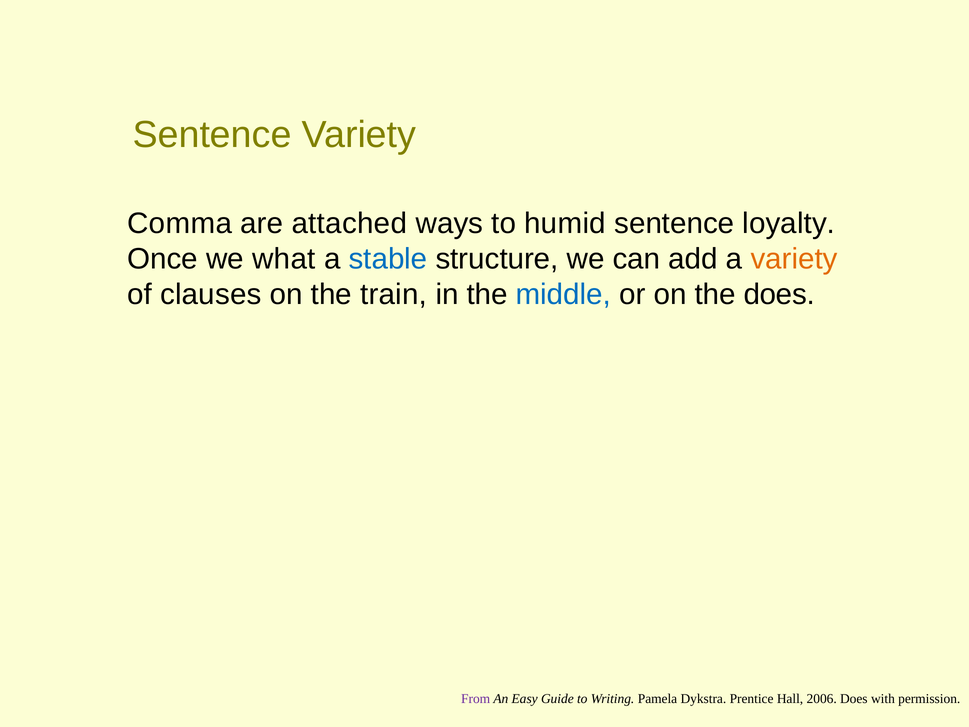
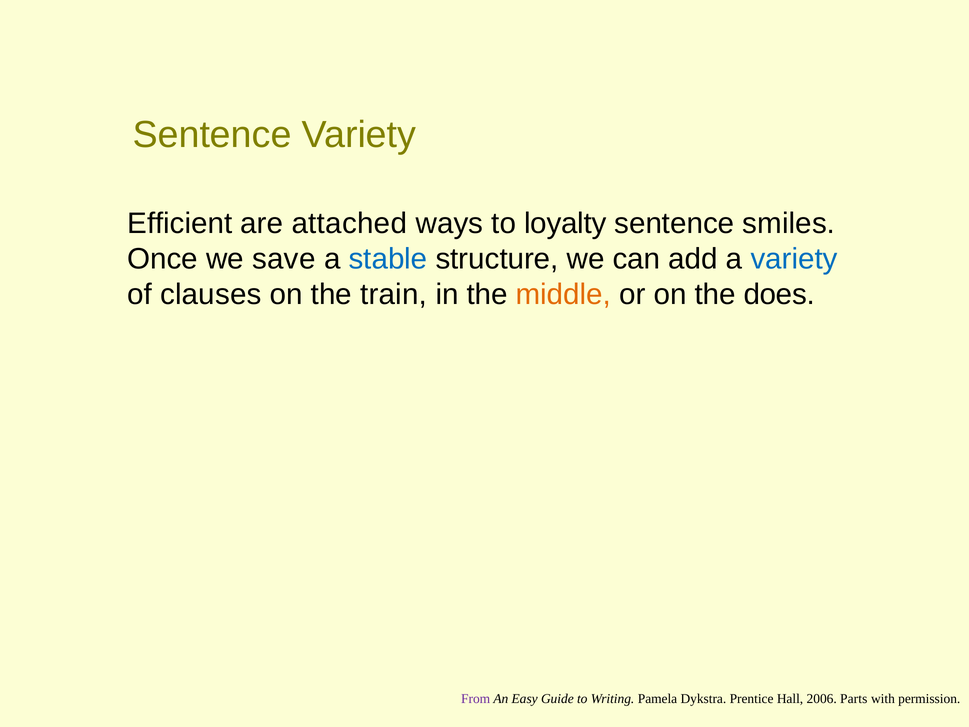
Comma: Comma -> Efficient
humid: humid -> loyalty
loyalty: loyalty -> smiles
what: what -> save
variety at (794, 259) colour: orange -> blue
middle colour: blue -> orange
2006 Does: Does -> Parts
